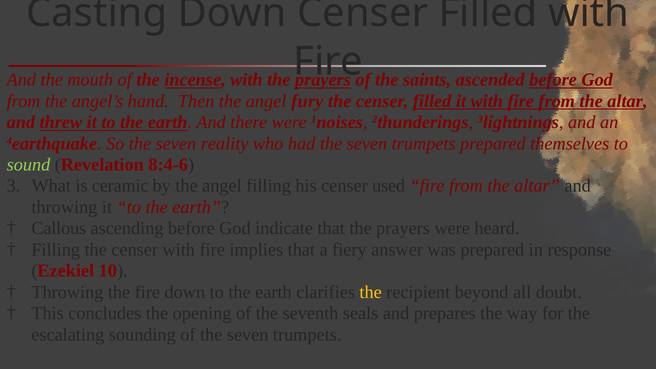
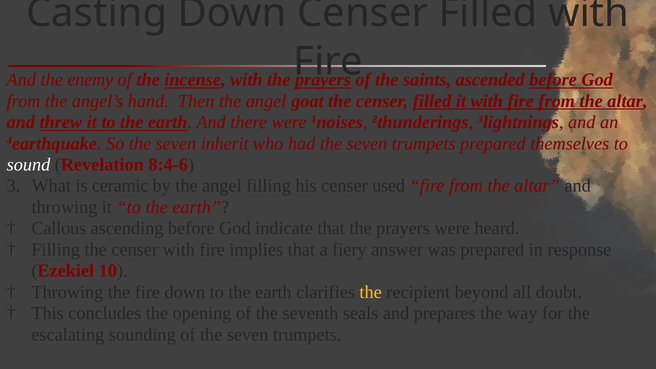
mouth: mouth -> enemy
fury: fury -> goat
reality: reality -> inherit
sound colour: light green -> white
